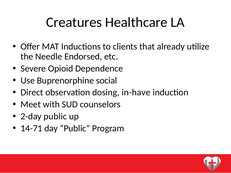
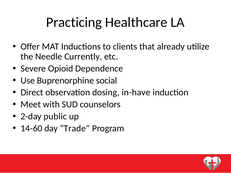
Creatures: Creatures -> Practicing
Endorsed: Endorsed -> Currently
14-71: 14-71 -> 14-60
day Public: Public -> Trade
